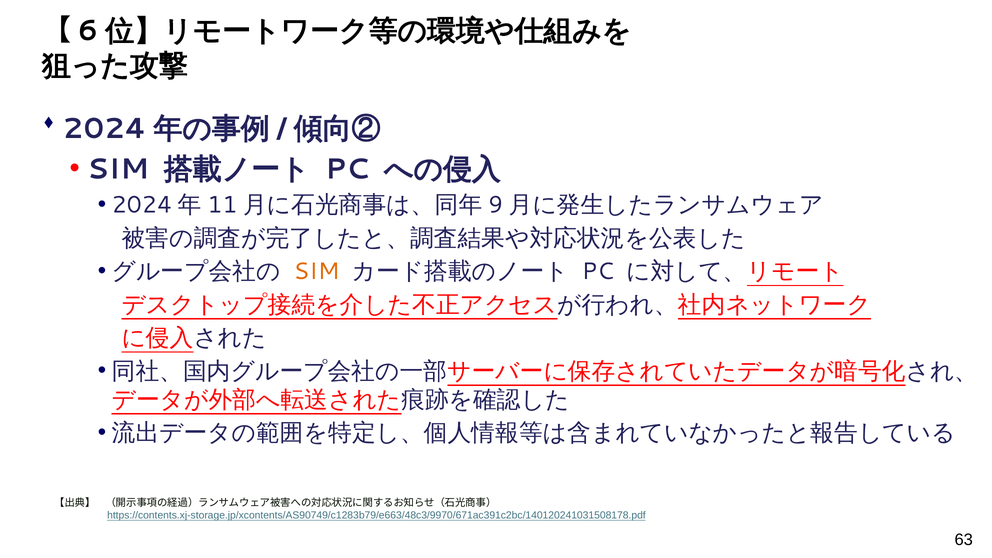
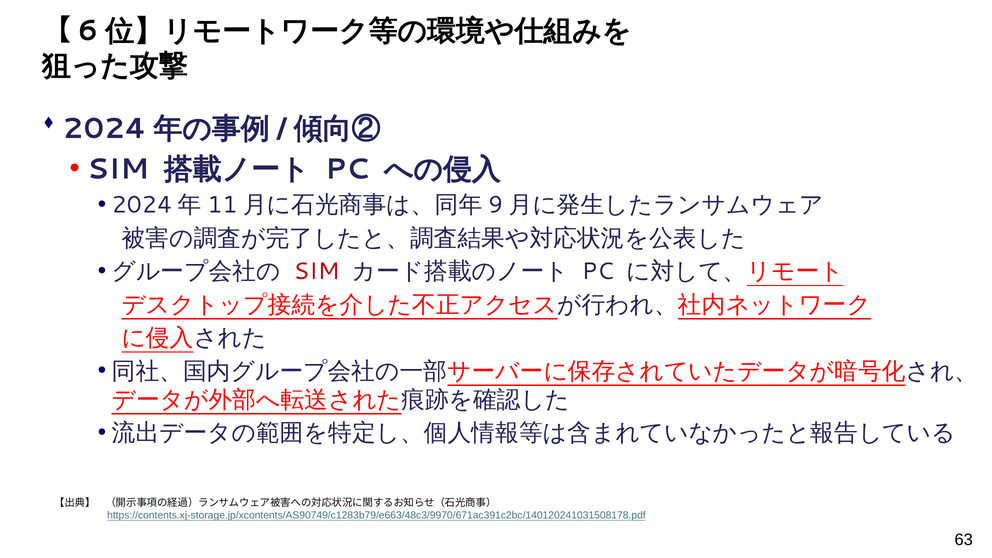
SIM at (316, 272) colour: orange -> red
